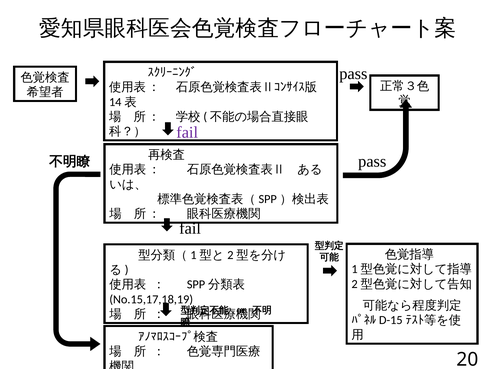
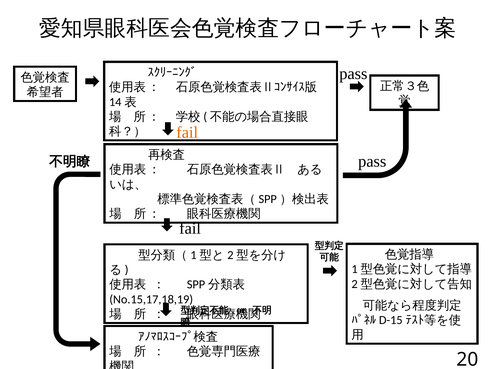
fail at (187, 132) colour: purple -> orange
